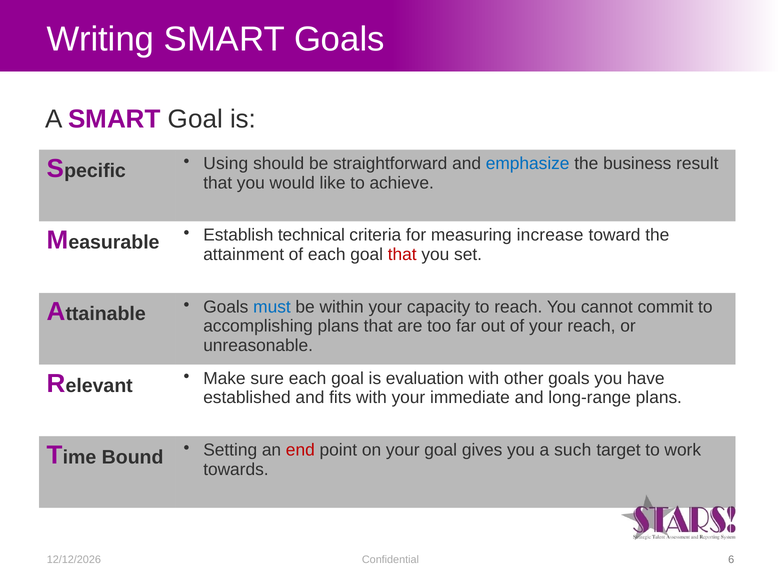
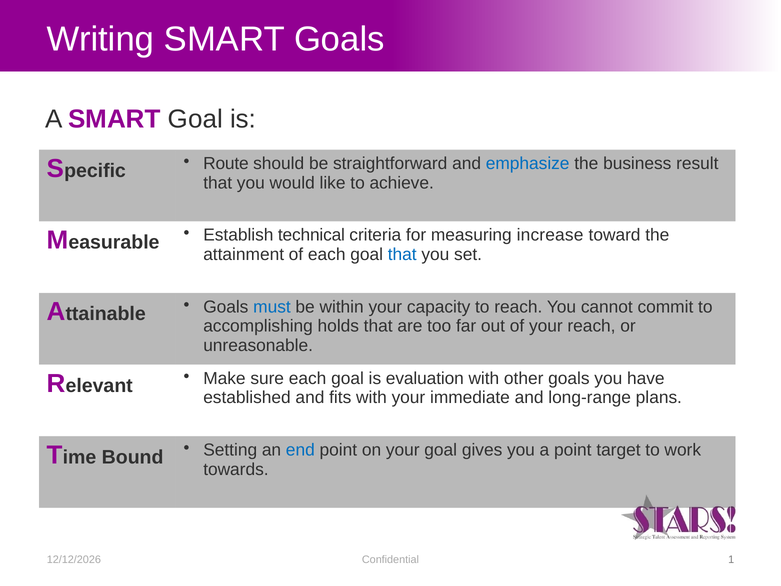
Using: Using -> Route
that at (402, 254) colour: red -> blue
accomplishing plans: plans -> holds
end colour: red -> blue
a such: such -> point
6: 6 -> 1
